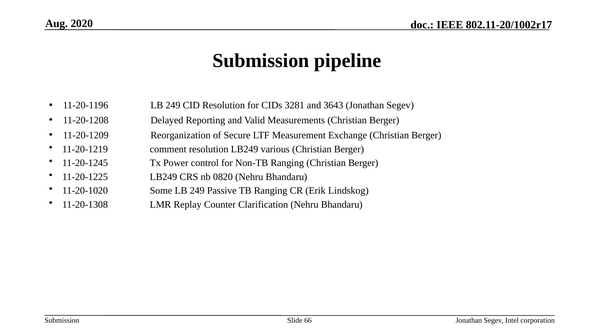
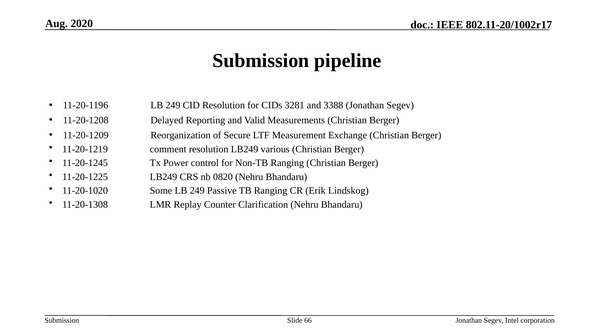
3643: 3643 -> 3388
